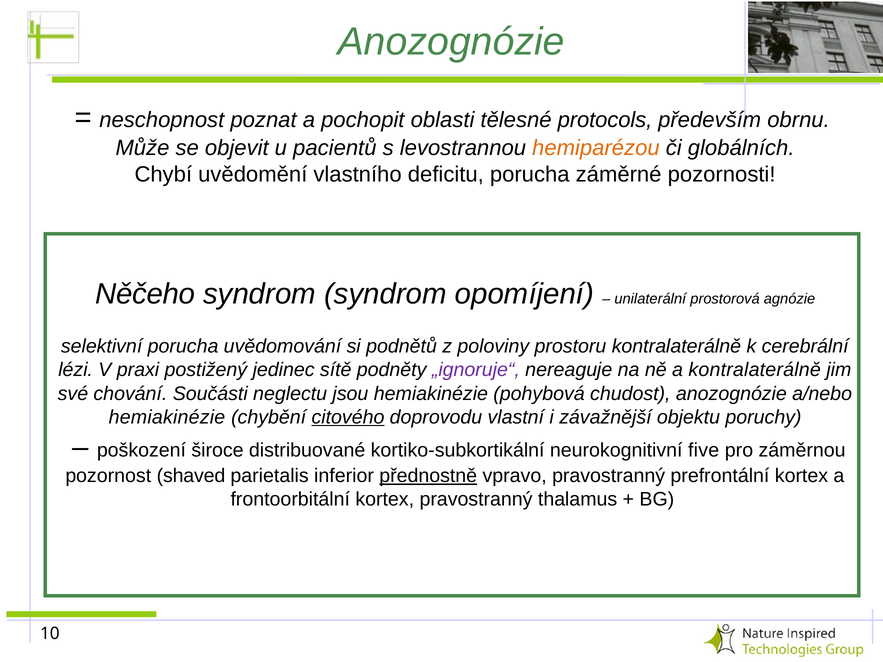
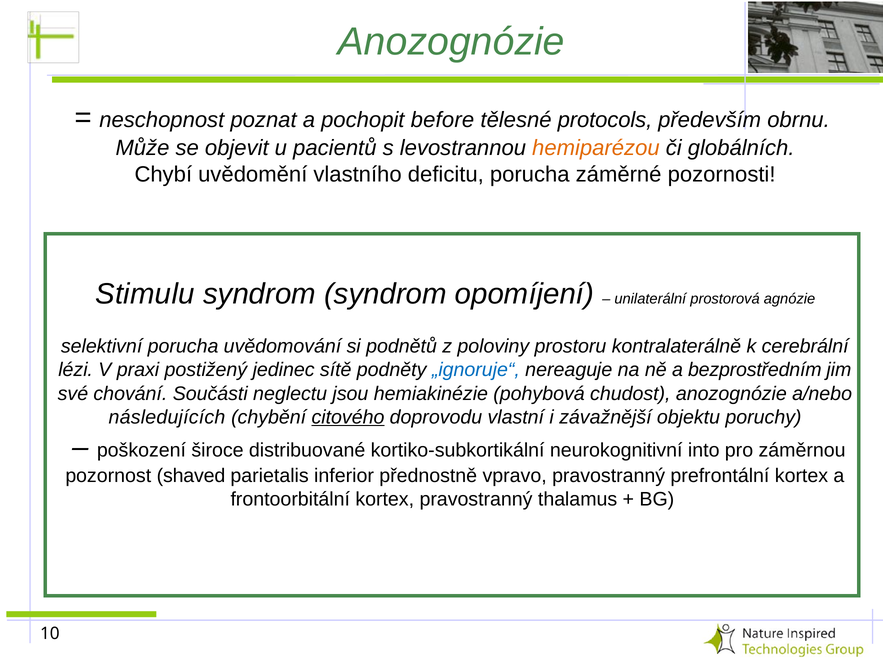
oblasti: oblasti -> before
Něčeho: Něčeho -> Stimulu
„ignoruje“ colour: purple -> blue
a kontralaterálně: kontralaterálně -> bezprostředním
hemiakinézie at (167, 417): hemiakinézie -> následujících
five: five -> into
přednostně underline: present -> none
